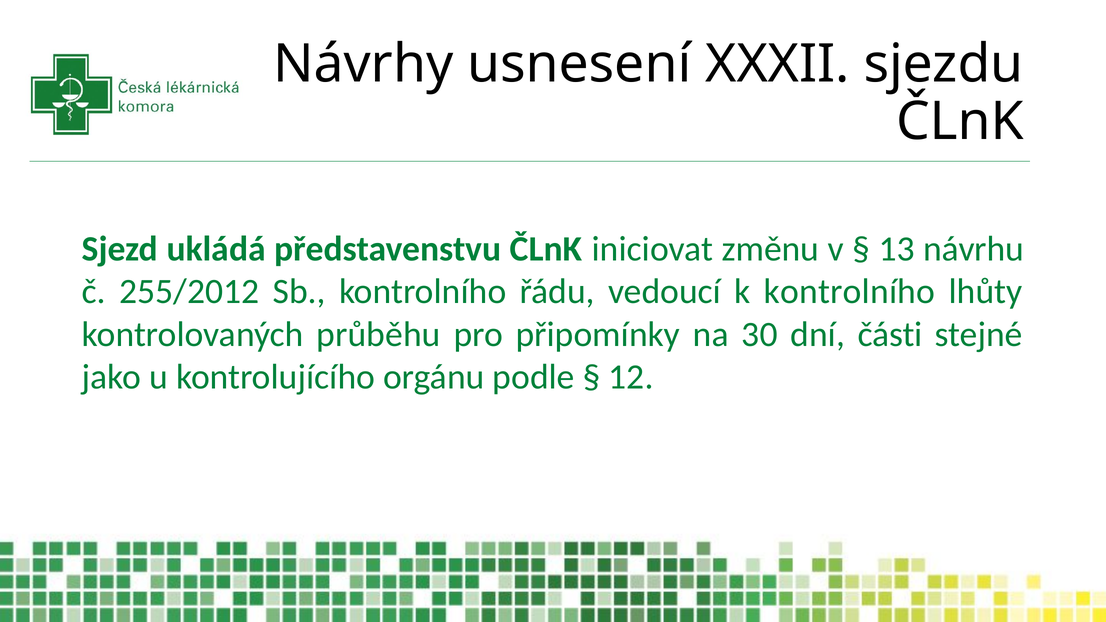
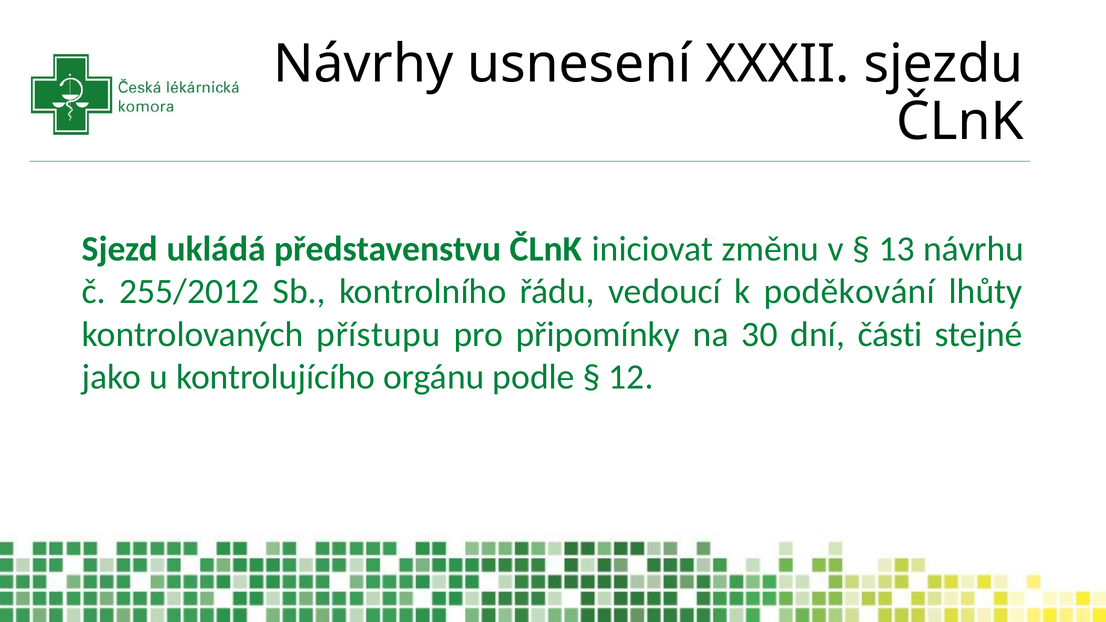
k kontrolního: kontrolního -> poděkování
průběhu: průběhu -> přístupu
